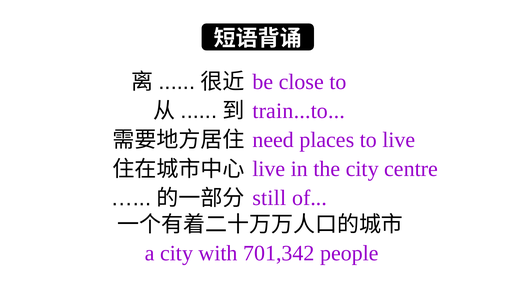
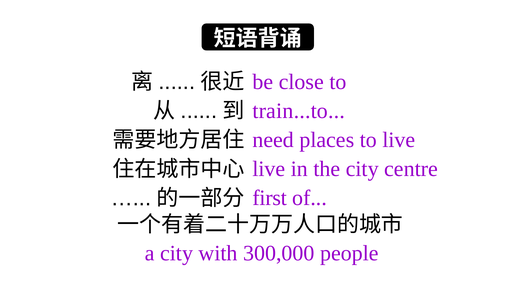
still: still -> first
701,342: 701,342 -> 300,000
